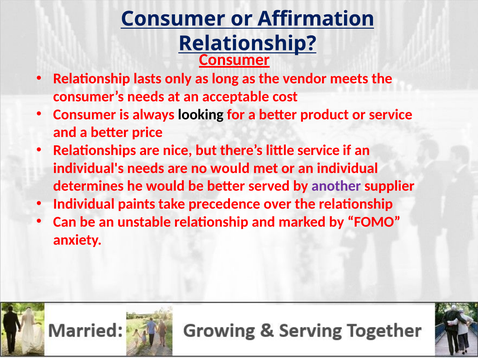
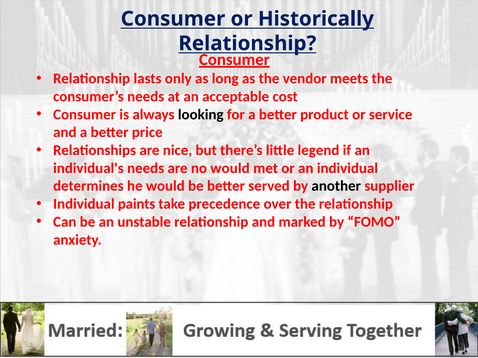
Affirmation: Affirmation -> Historically
little service: service -> legend
another colour: purple -> black
